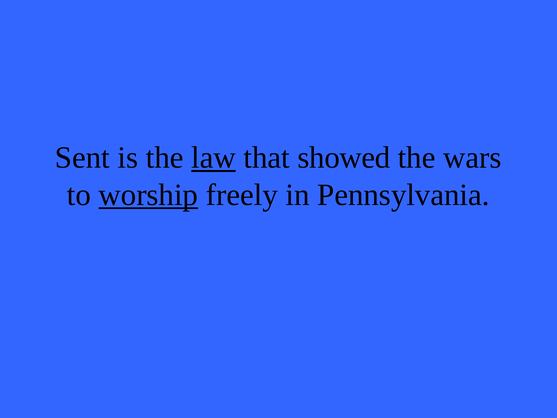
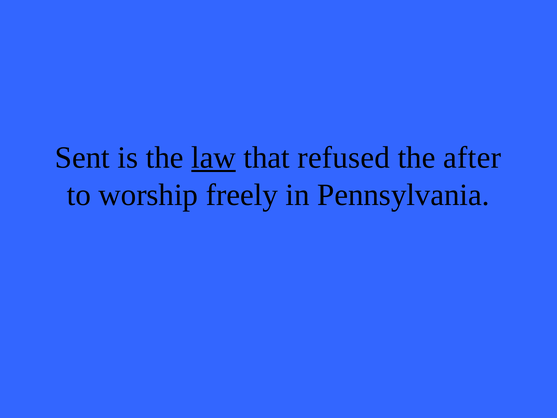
showed: showed -> refused
wars: wars -> after
worship underline: present -> none
